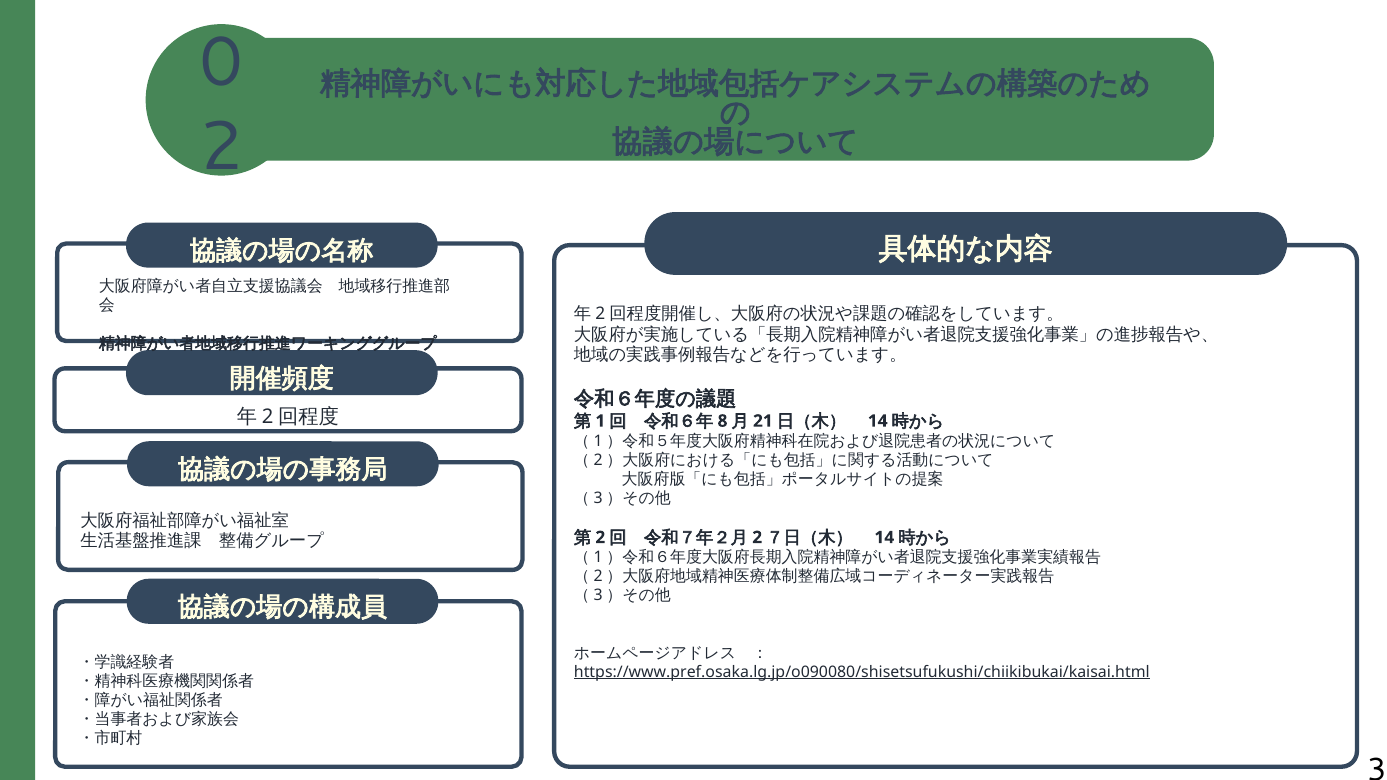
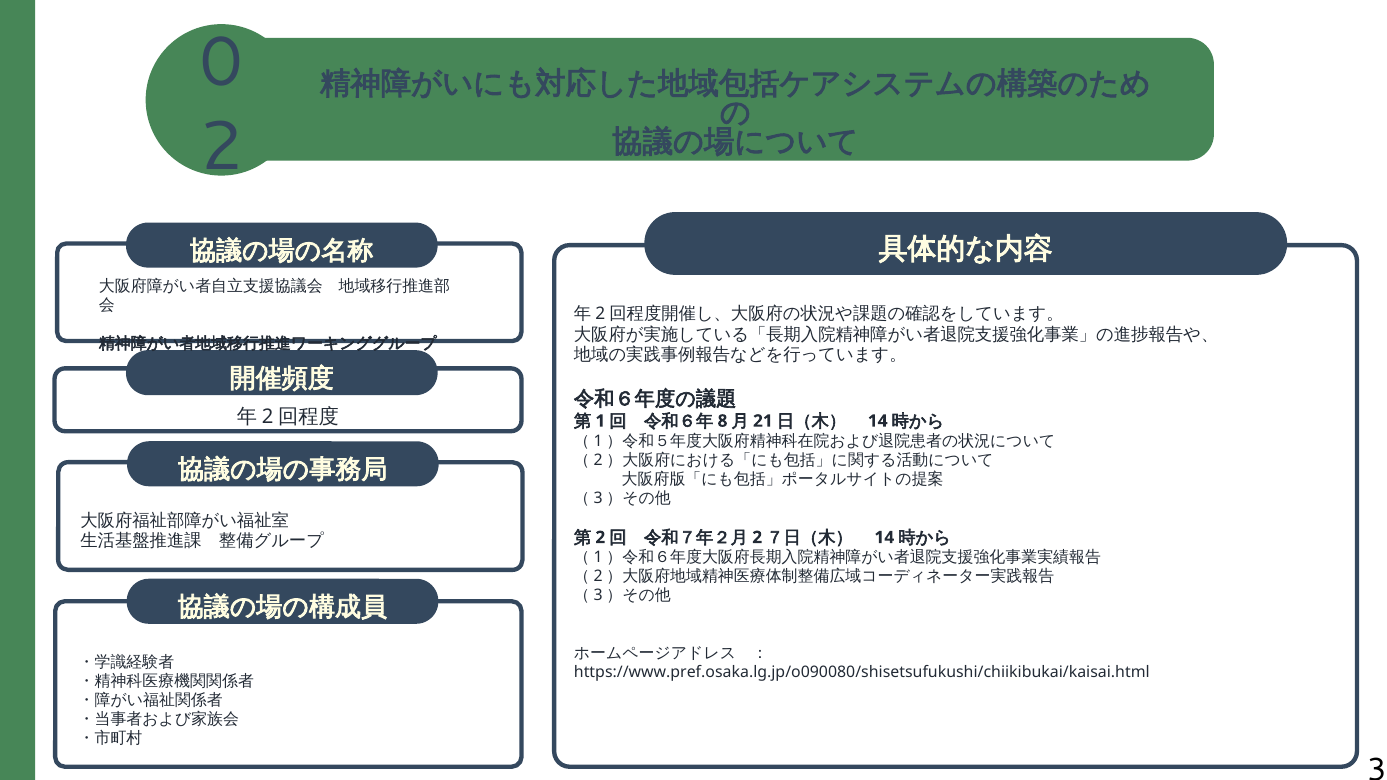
https://www.pref.osaka.lg.jp/o090080/shisetsufukushi/chiikibukai/kaisai.html underline: present -> none
